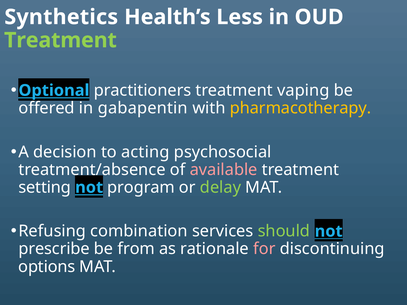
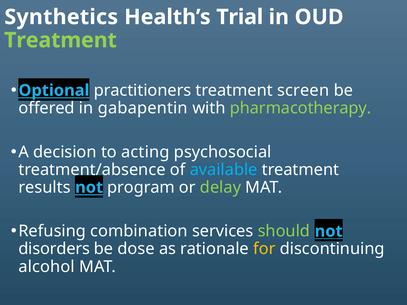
Less: Less -> Trial
vaping: vaping -> screen
pharmacotherapy colour: yellow -> light green
available colour: pink -> light blue
setting: setting -> results
prescribe: prescribe -> disorders
from: from -> dose
for colour: pink -> yellow
options: options -> alcohol
